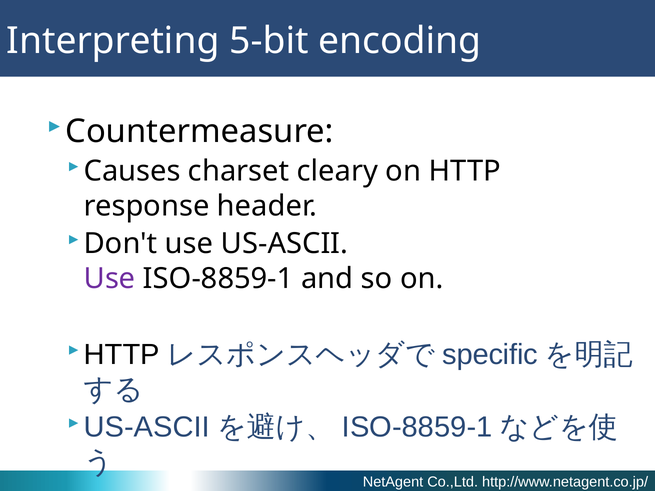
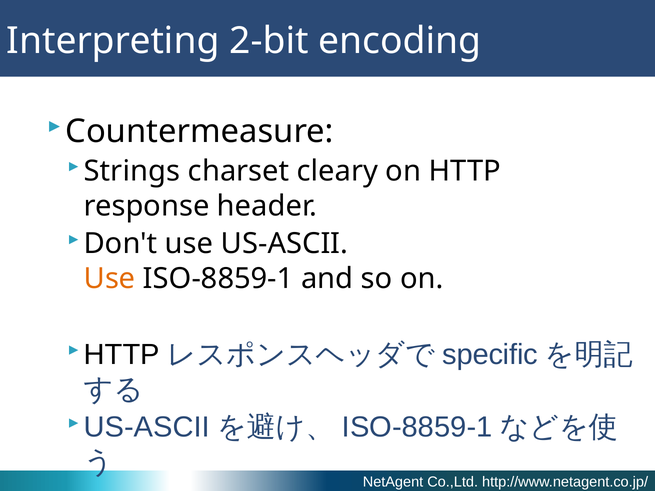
5-bit: 5-bit -> 2-bit
Causes: Causes -> Strings
Use at (110, 279) colour: purple -> orange
